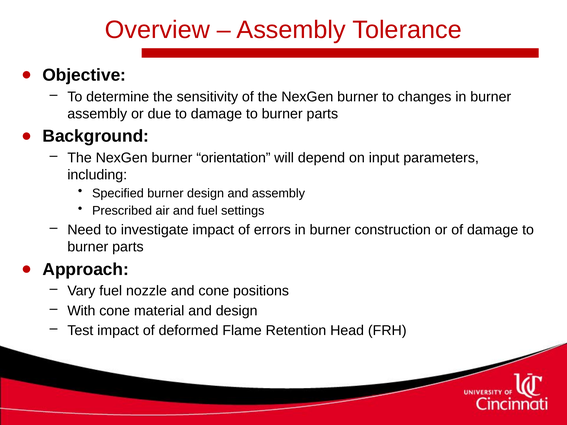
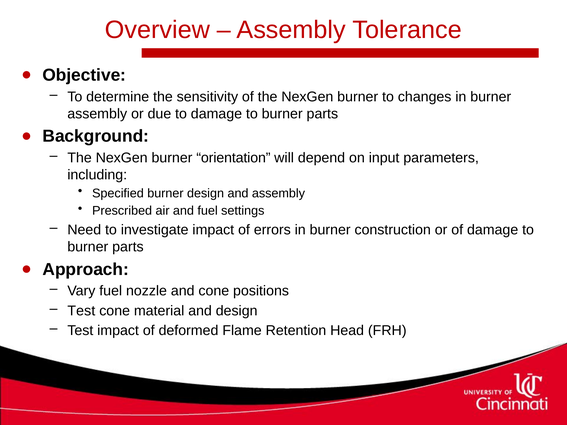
With at (81, 311): With -> Test
